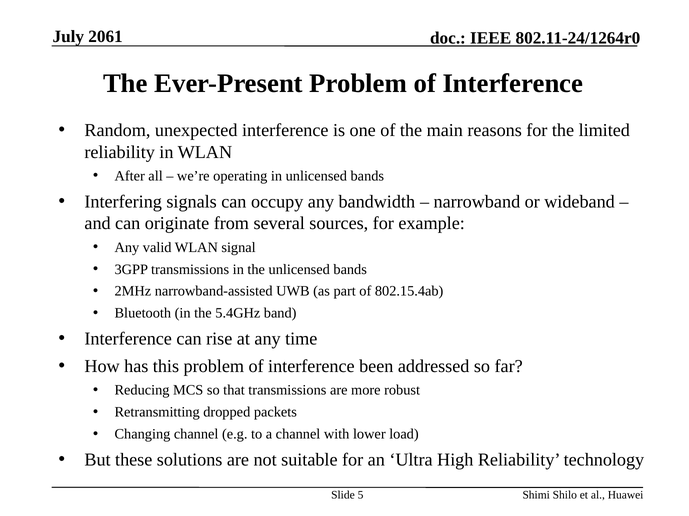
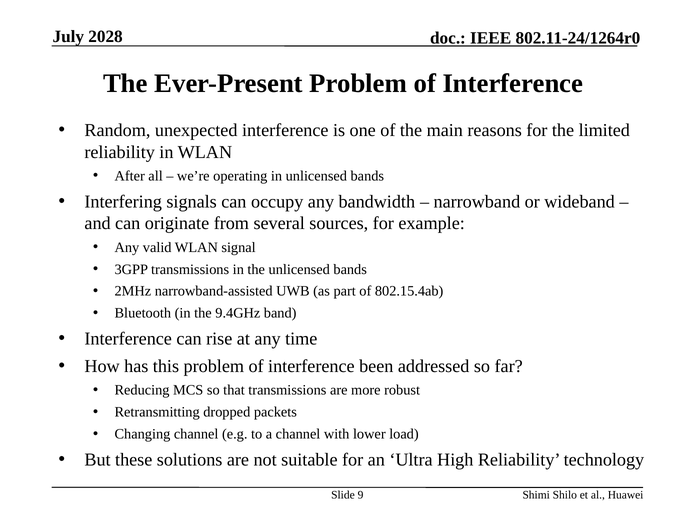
2061: 2061 -> 2028
5.4GHz: 5.4GHz -> 9.4GHz
5: 5 -> 9
